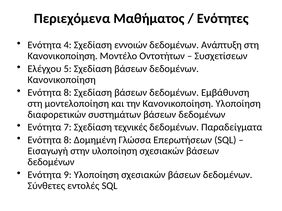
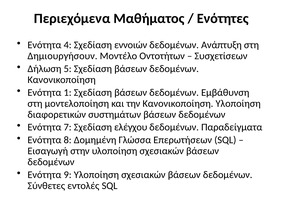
Κανονικοποίηση at (63, 56): Κανονικοποίηση -> Δημιουργήσουν
Ελέγχου: Ελέγχου -> Δήλωση
8 at (68, 93): 8 -> 1
τεχνικές: τεχνικές -> ελέγχου
